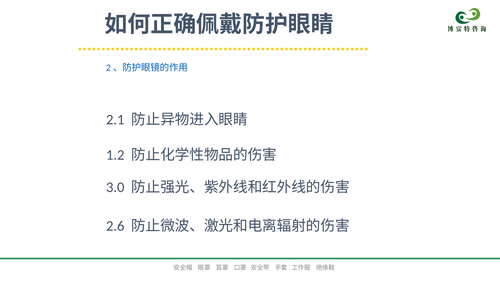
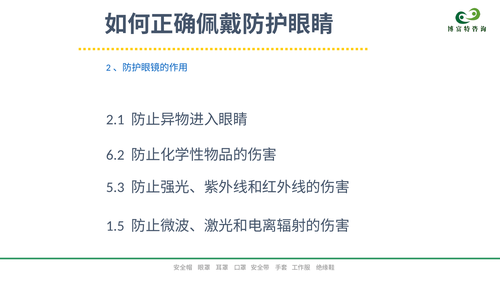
1.2: 1.2 -> 6.2
3.0: 3.0 -> 5.3
2.6: 2.6 -> 1.5
